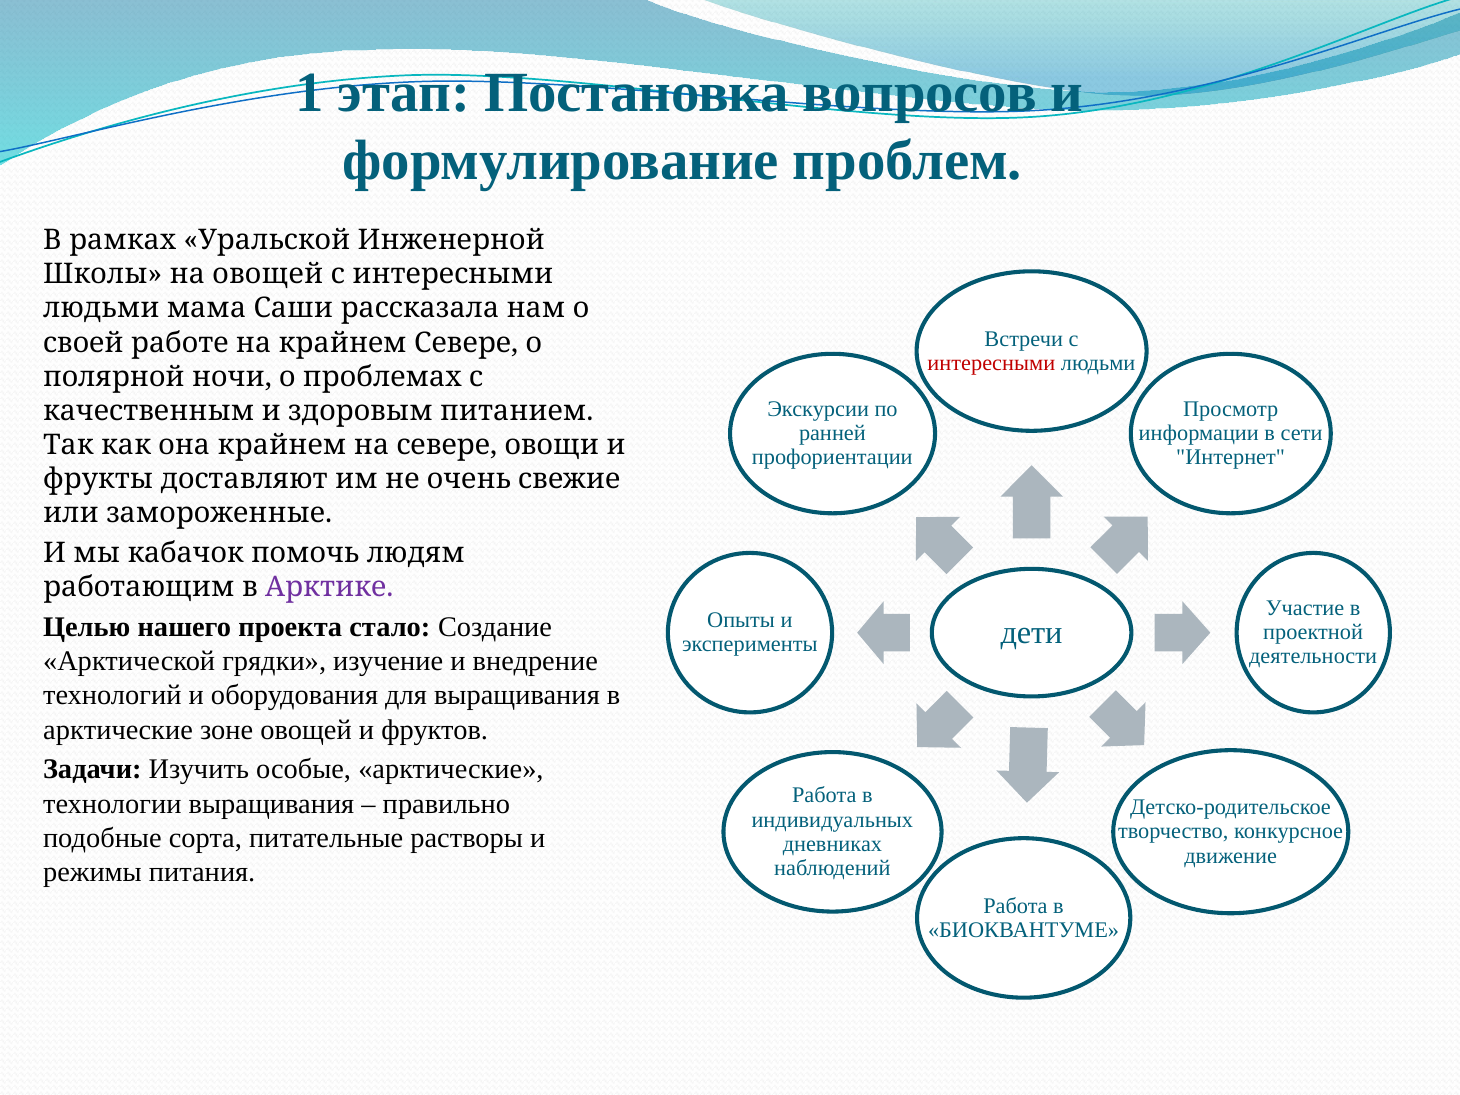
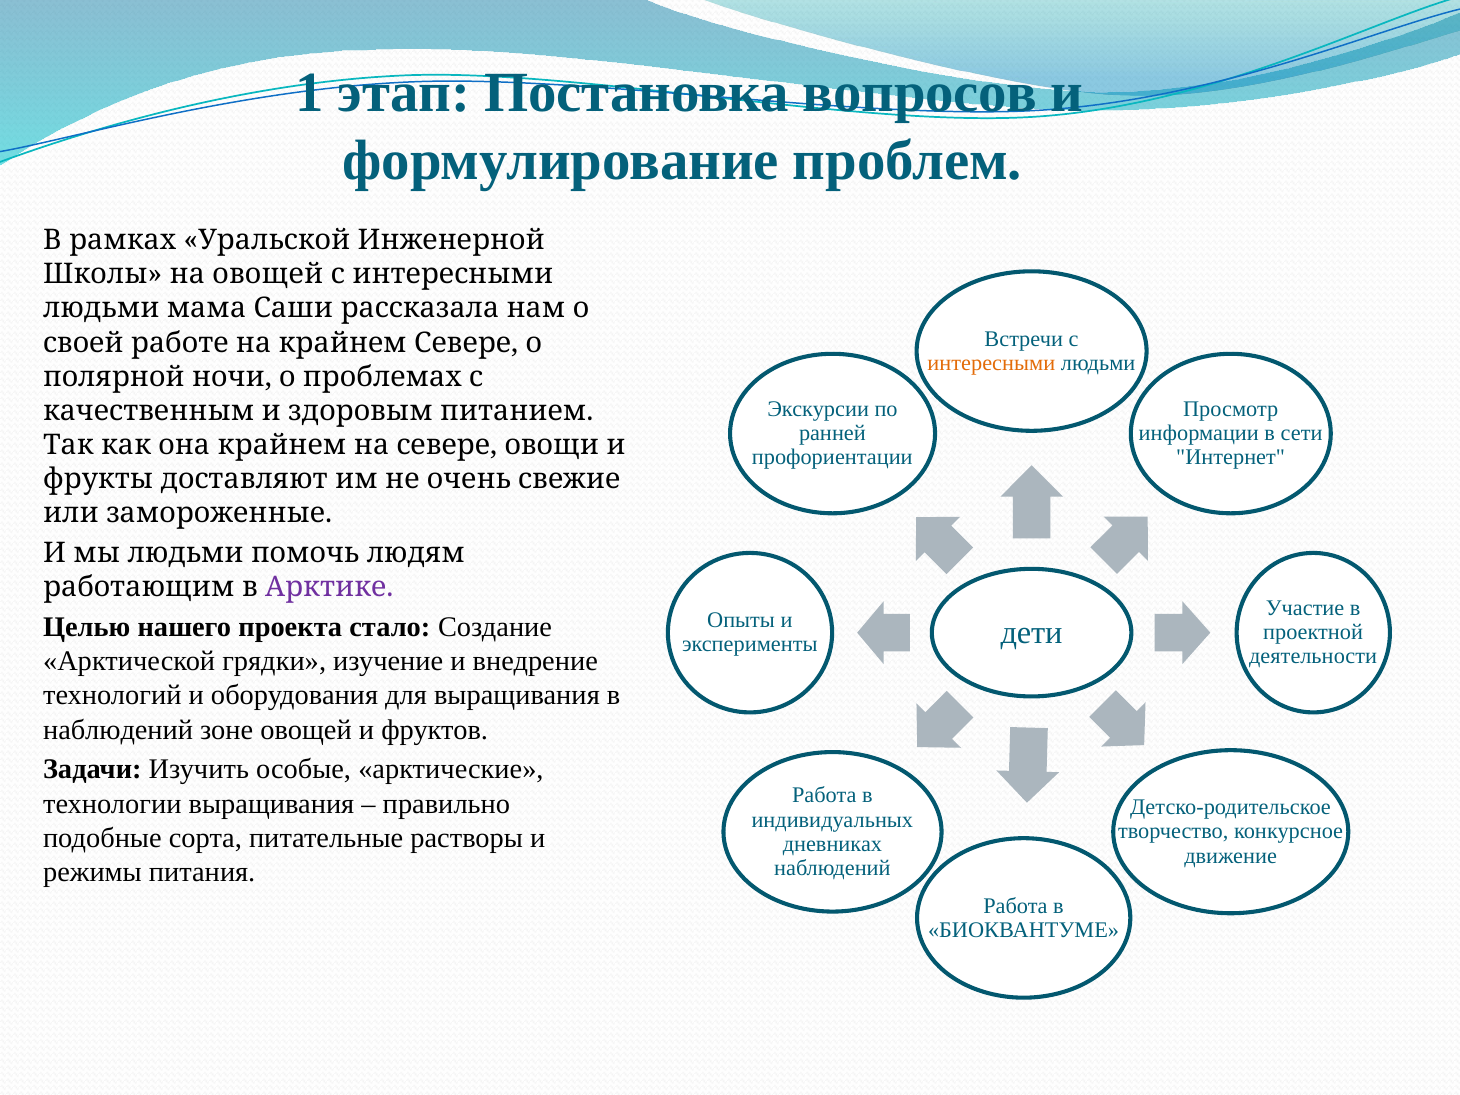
интересными at (991, 363) colour: red -> orange
мы кабачок: кабачок -> людьми
арктические at (118, 730): арктические -> наблюдений
